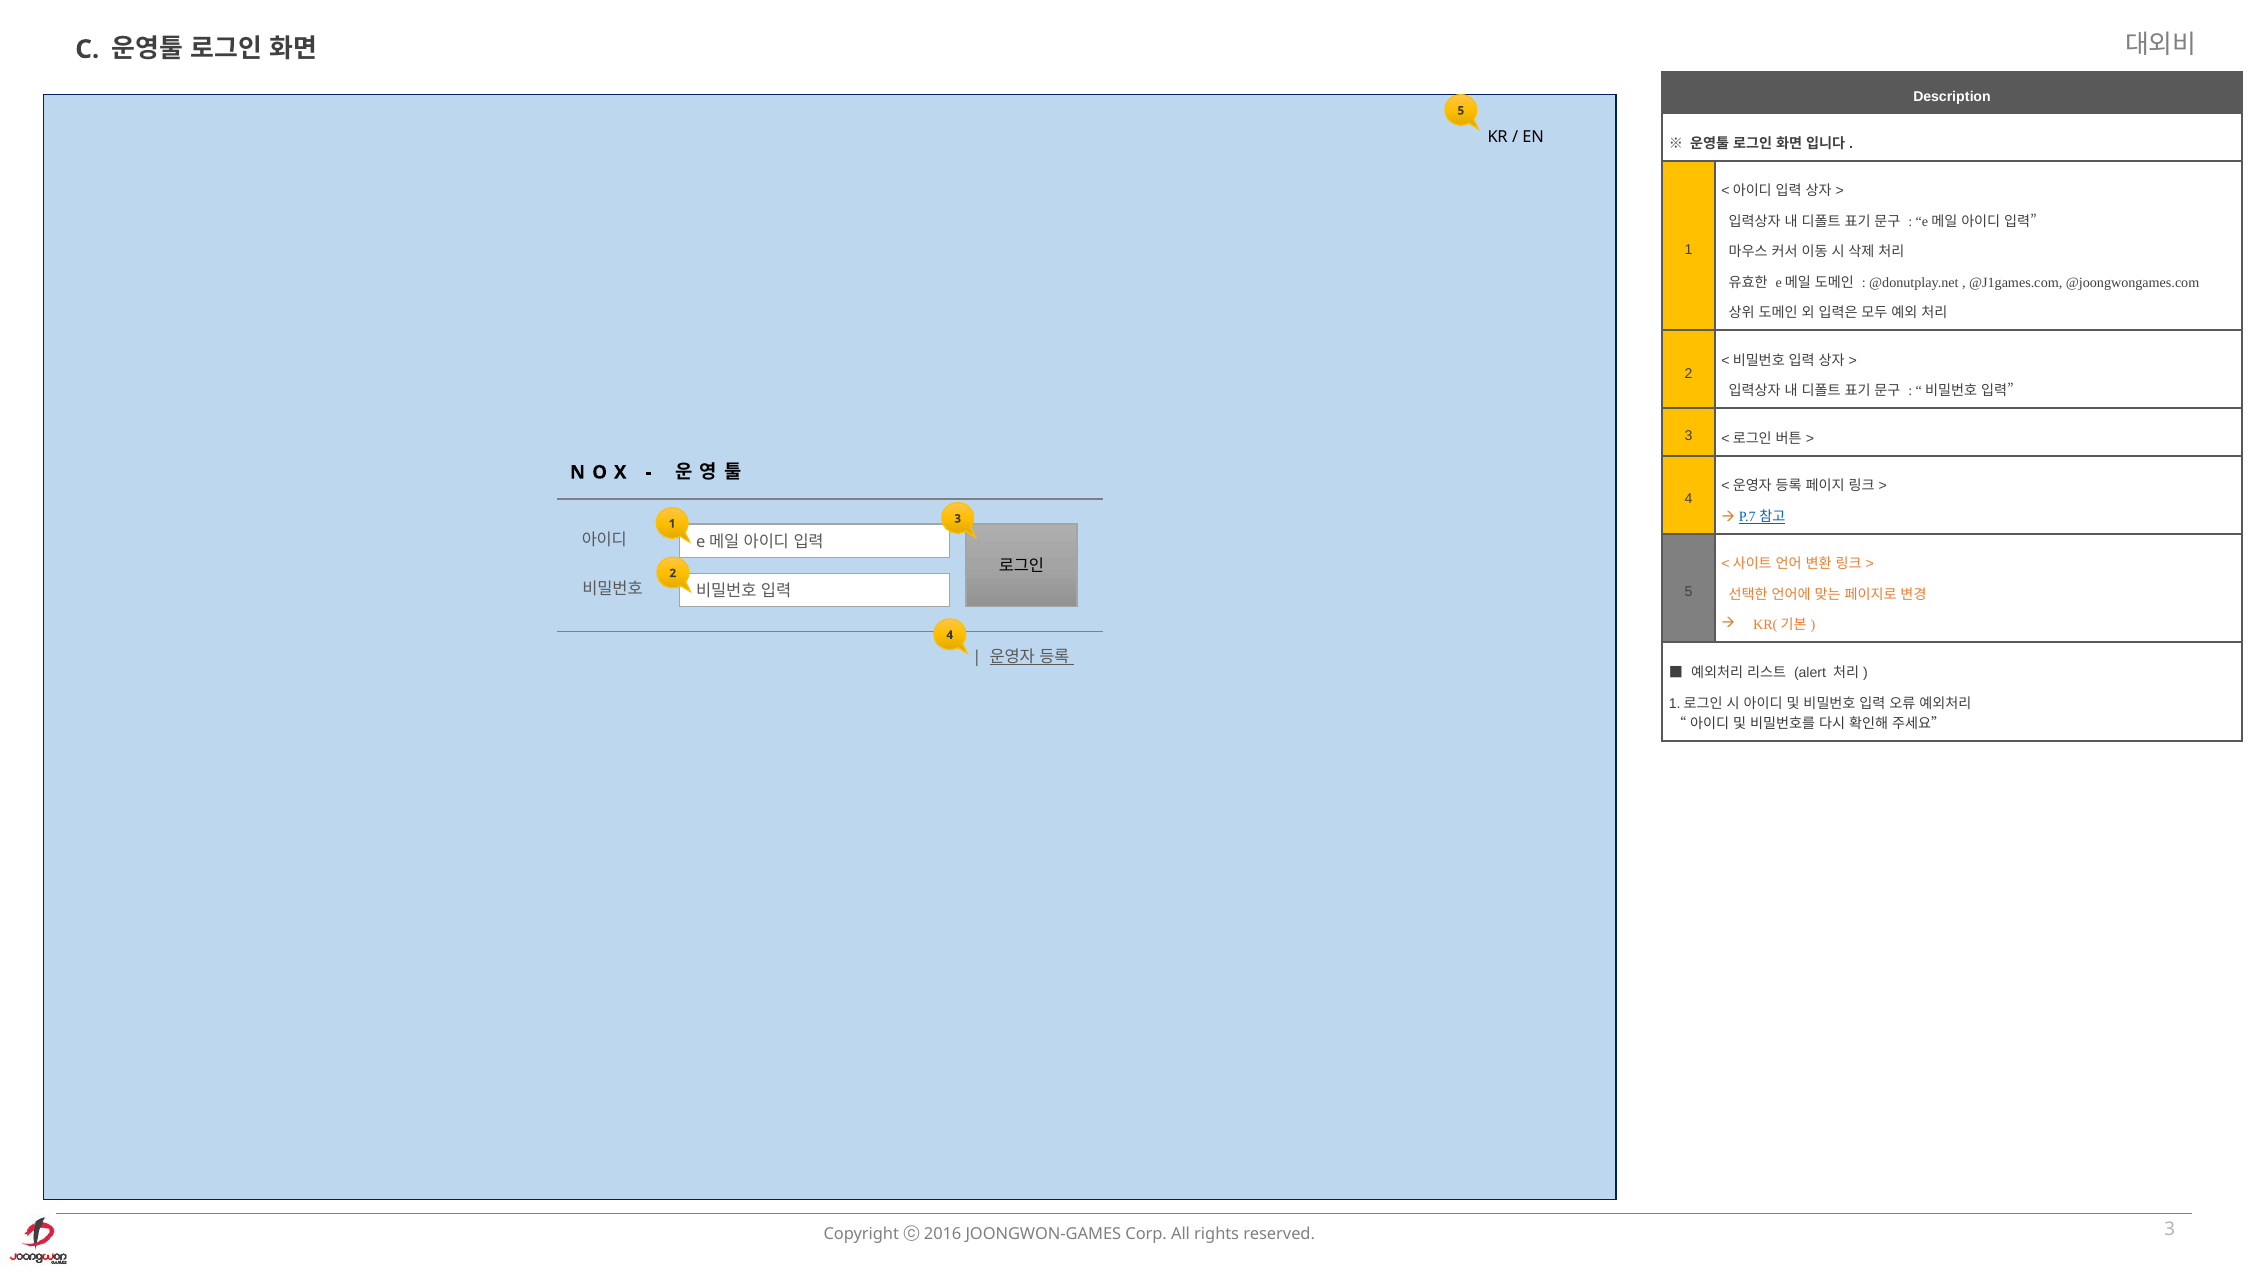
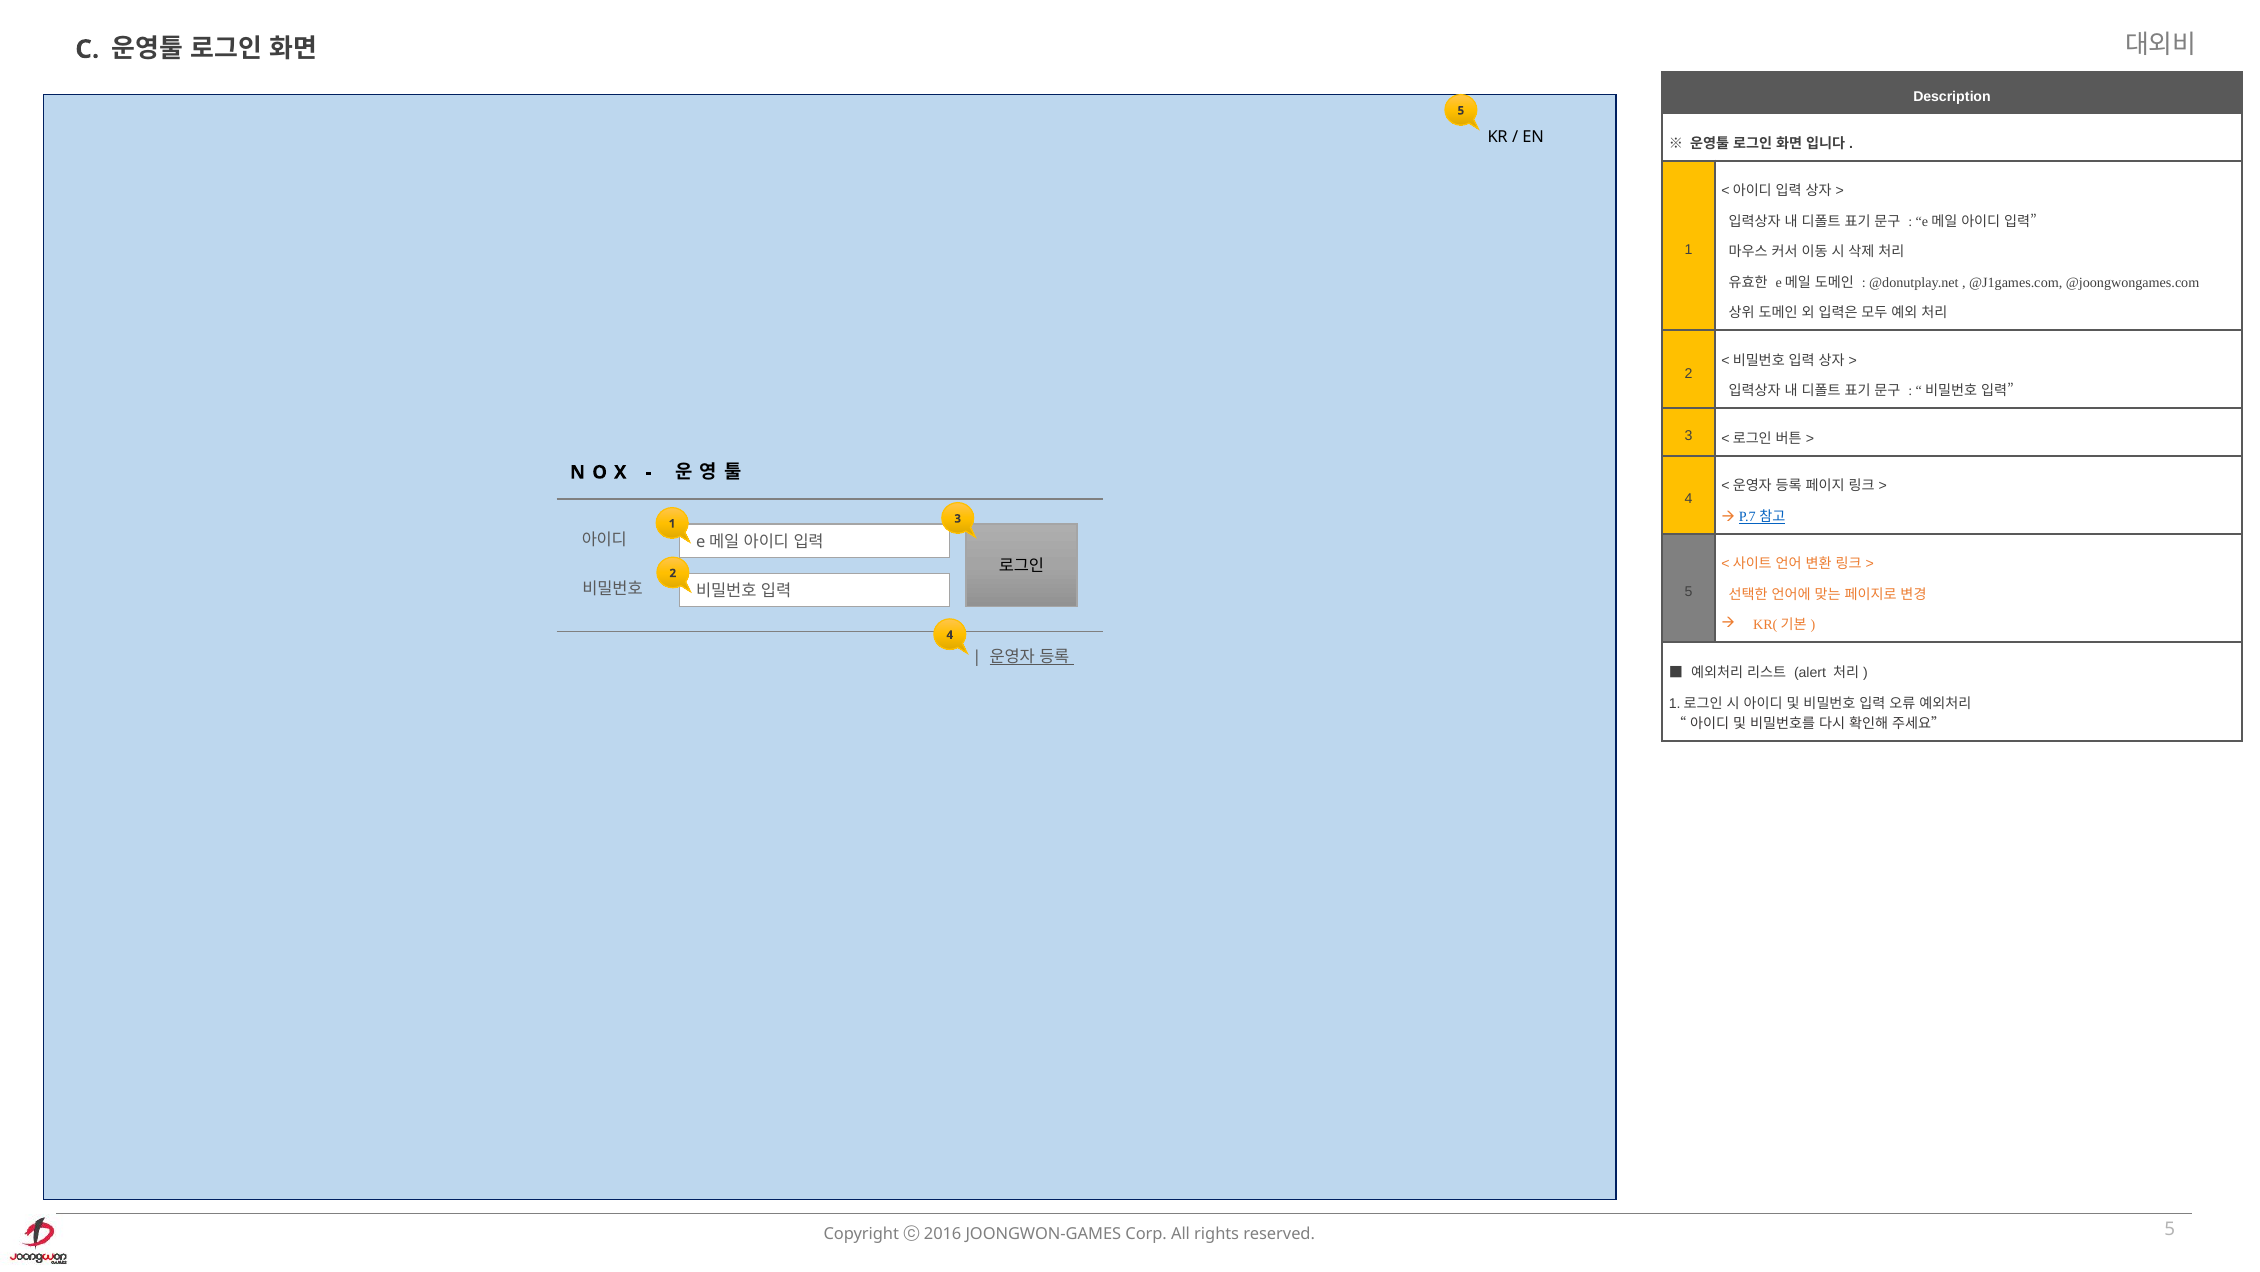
3 at (2170, 1228): 3 -> 5
